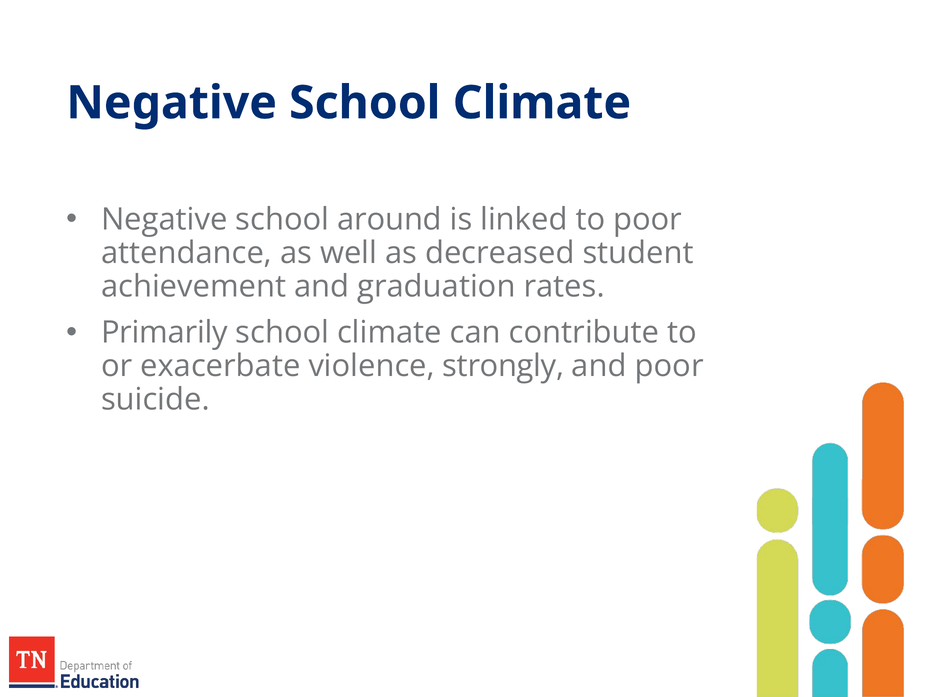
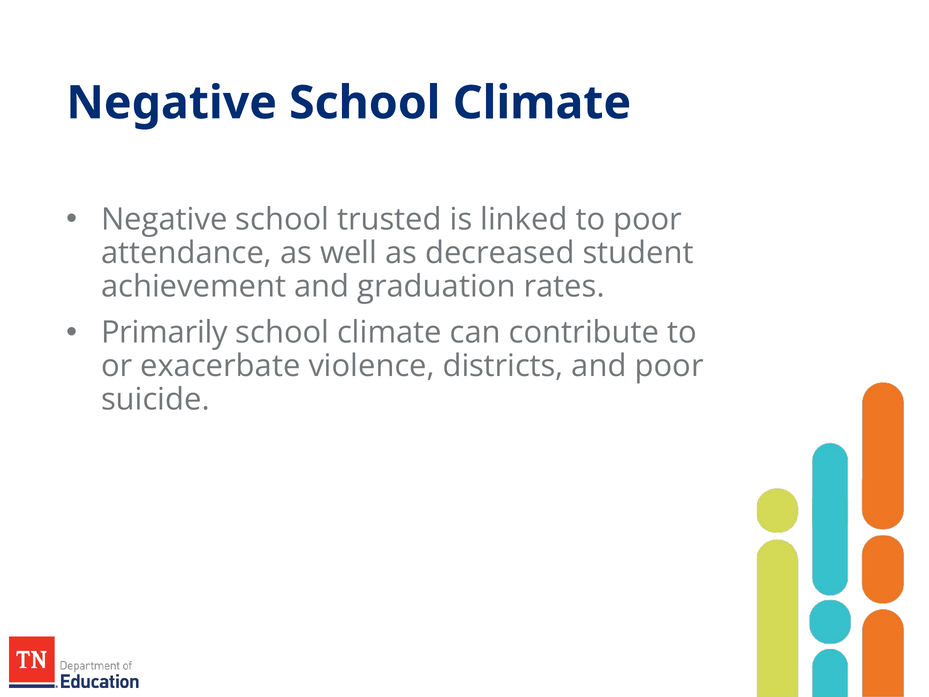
around: around -> trusted
strongly: strongly -> districts
